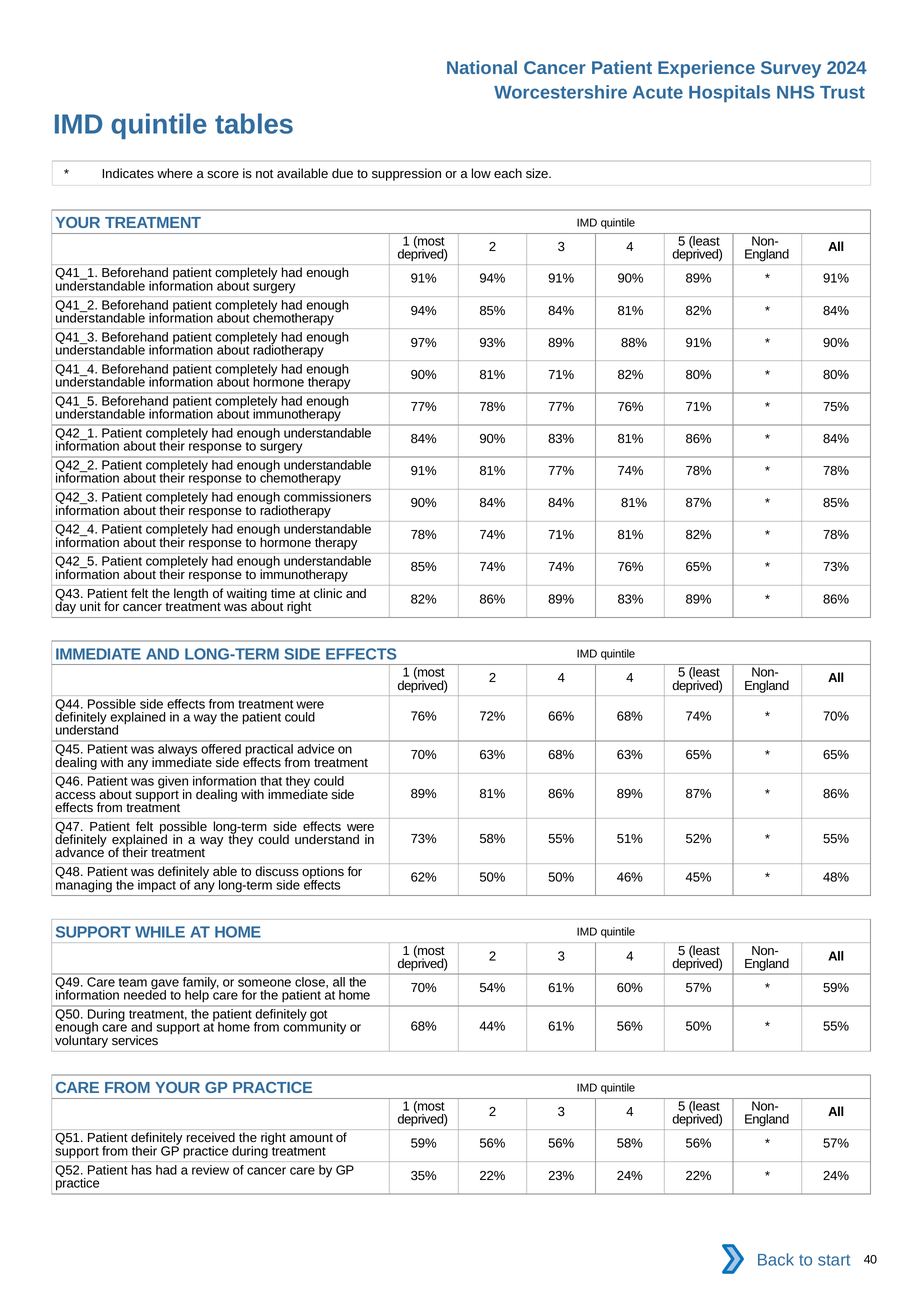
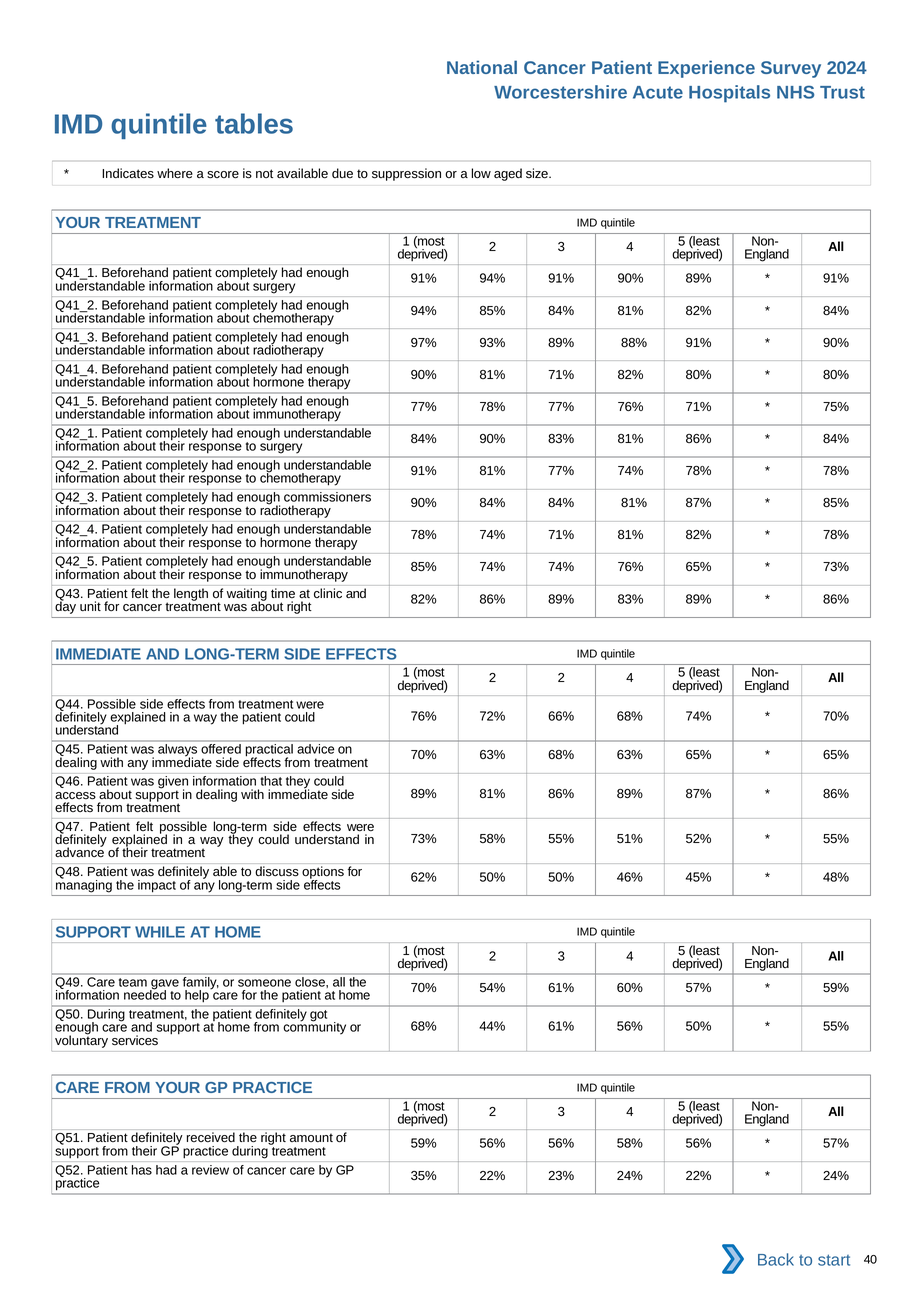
each: each -> aged
2 4: 4 -> 2
